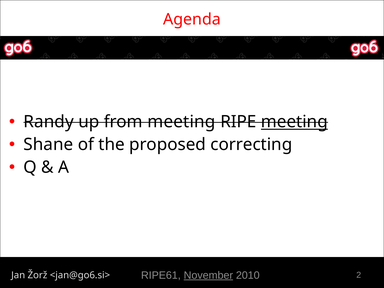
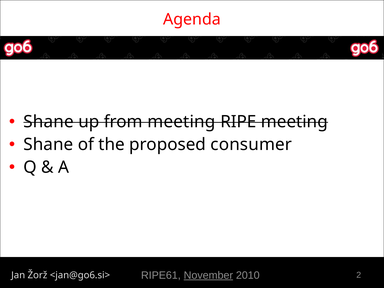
Randy at (49, 122): Randy -> Shane
meeting at (294, 122) underline: present -> none
correcting: correcting -> consumer
